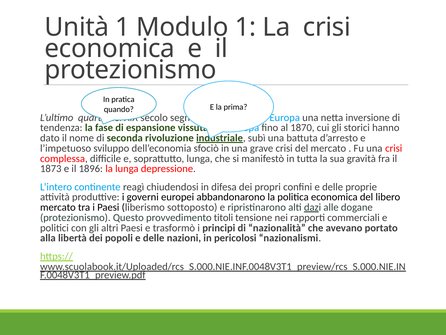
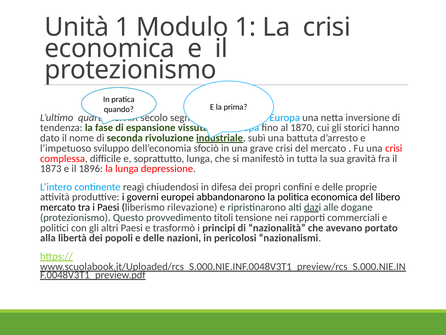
sottoposto: sottoposto -> rilevazione
